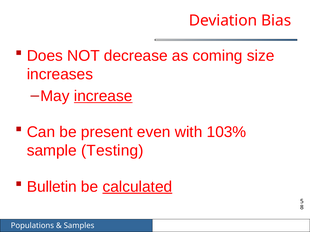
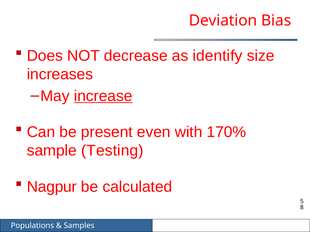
coming: coming -> identify
103%: 103% -> 170%
Bulletin: Bulletin -> Nagpur
calculated underline: present -> none
